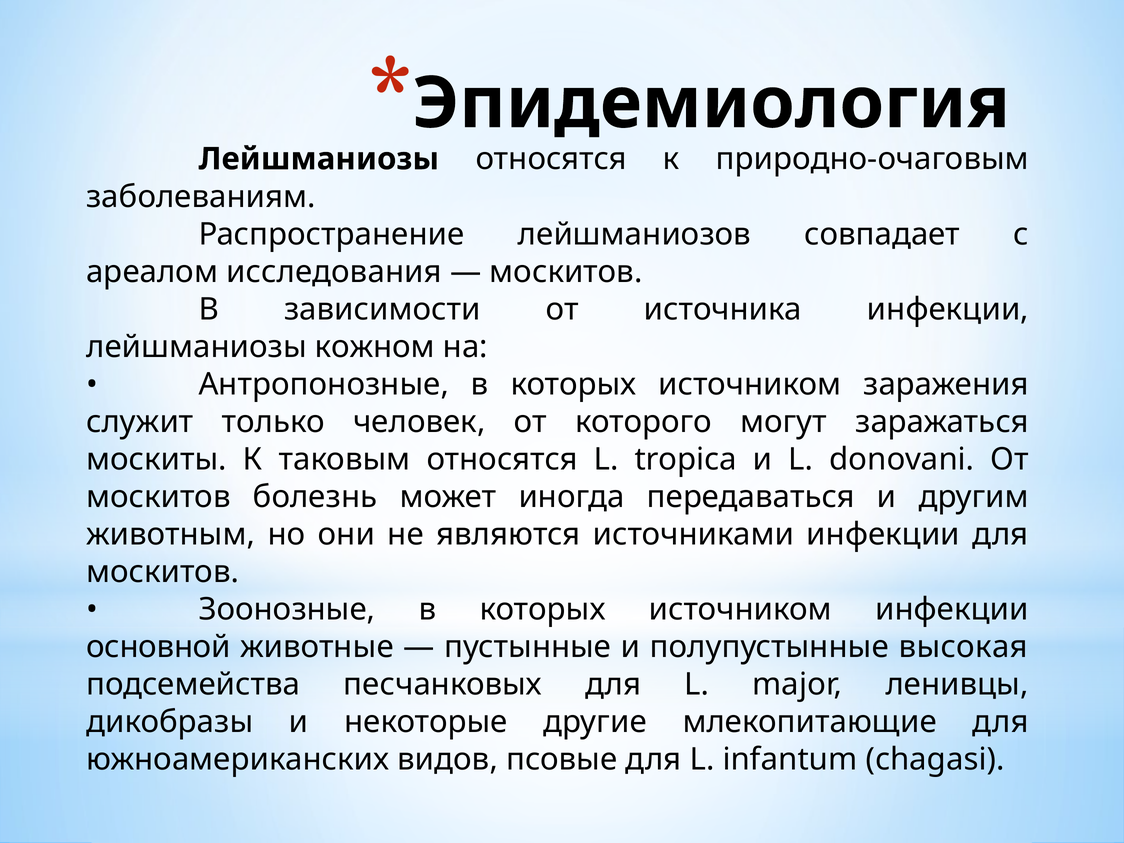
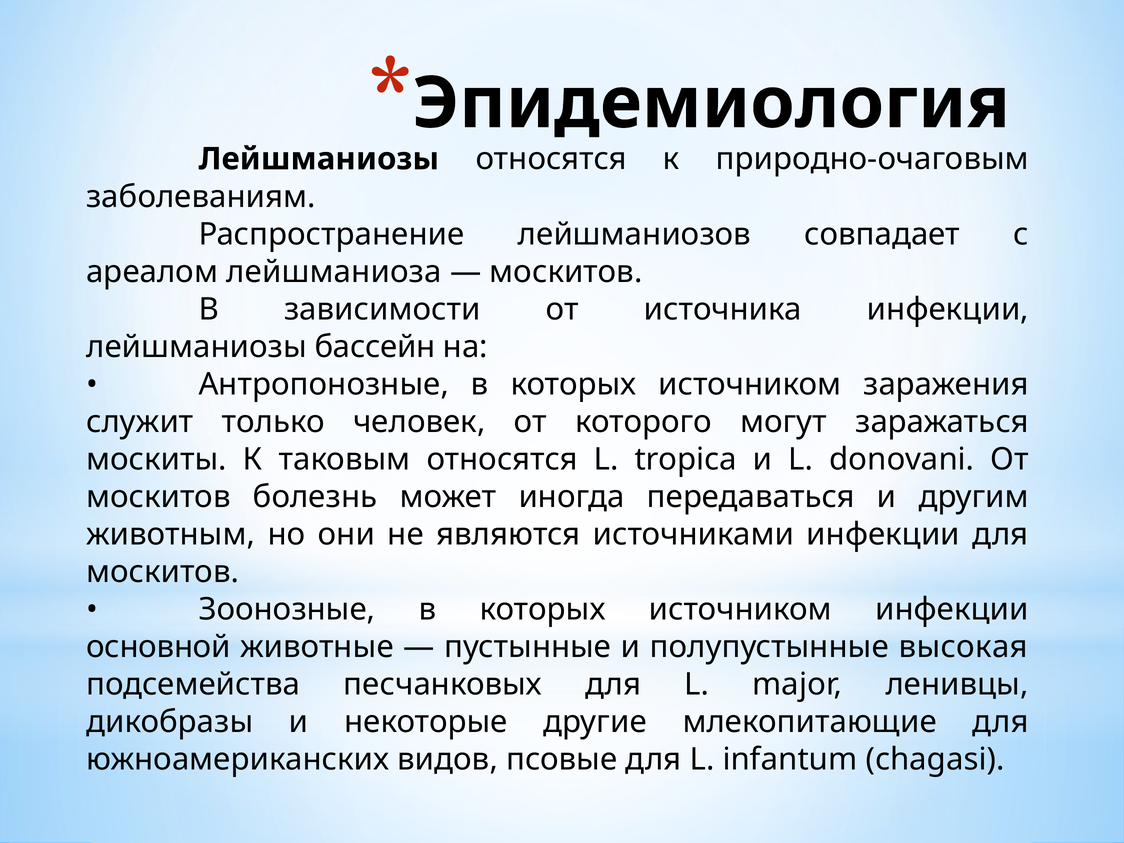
исследования: исследования -> лейшманиоза
кожном: кожном -> бассейн
